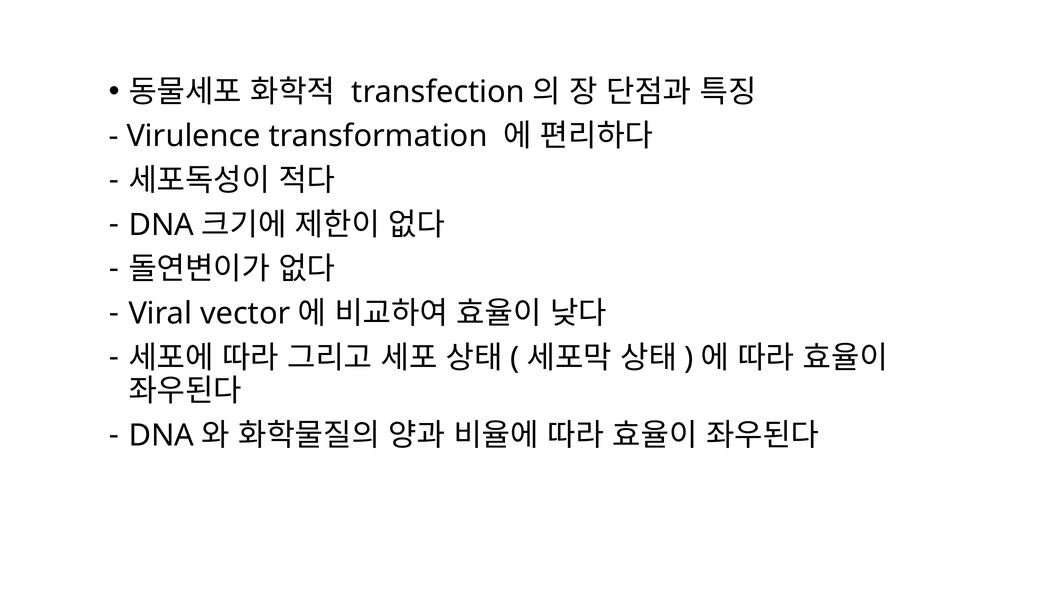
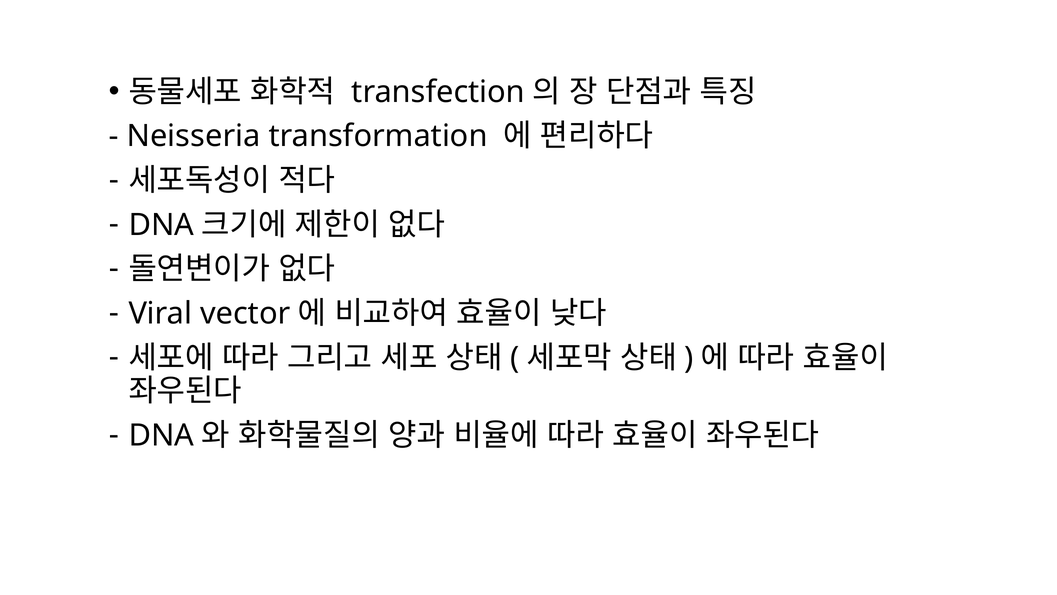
Virulence: Virulence -> Neisseria
